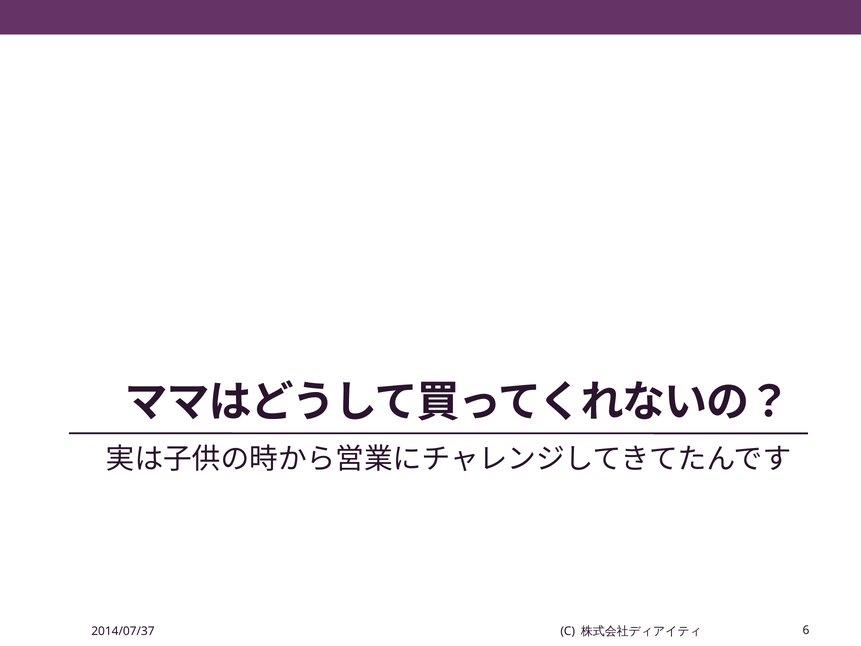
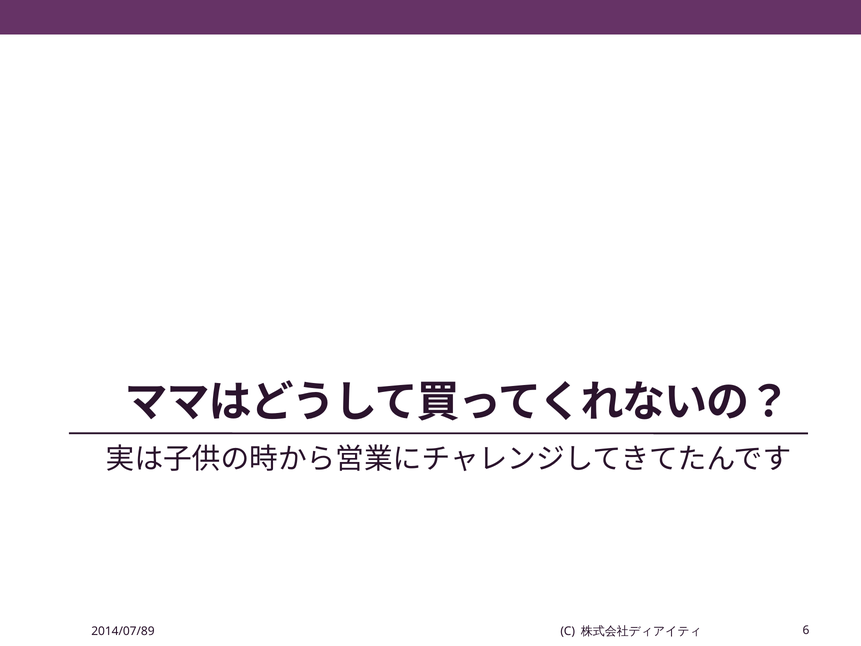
2014/07/37: 2014/07/37 -> 2014/07/89
